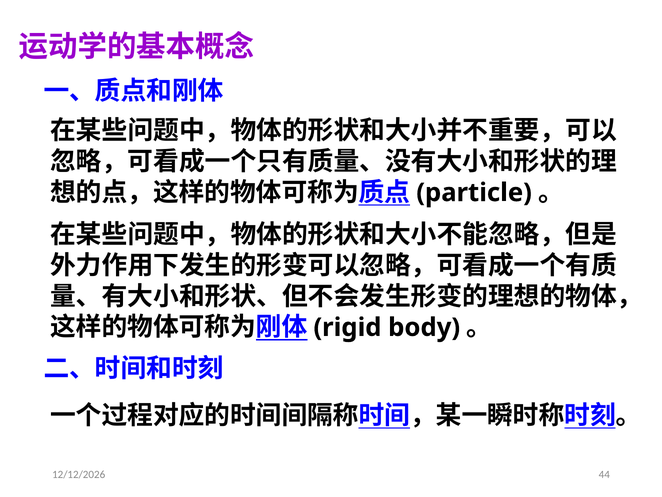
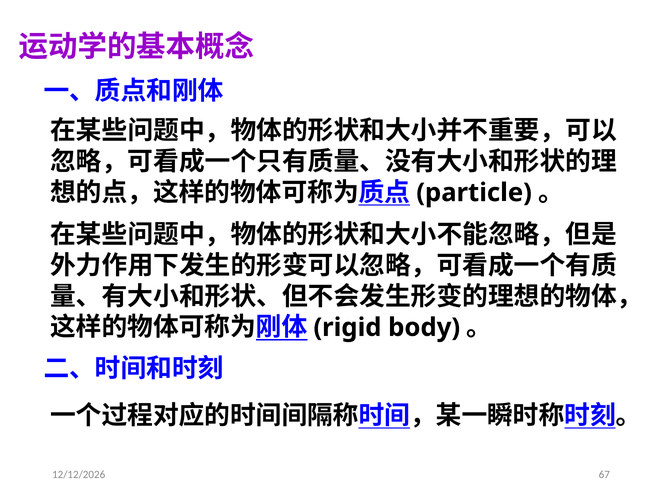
44: 44 -> 67
